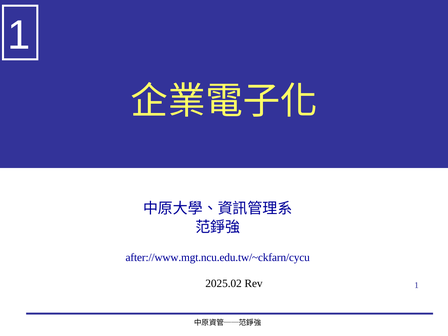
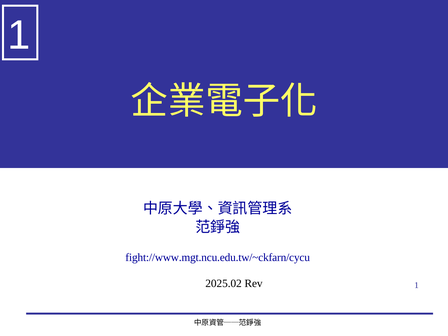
after://www.mgt.ncu.edu.tw/~ckfarn/cycu: after://www.mgt.ncu.edu.tw/~ckfarn/cycu -> fight://www.mgt.ncu.edu.tw/~ckfarn/cycu
